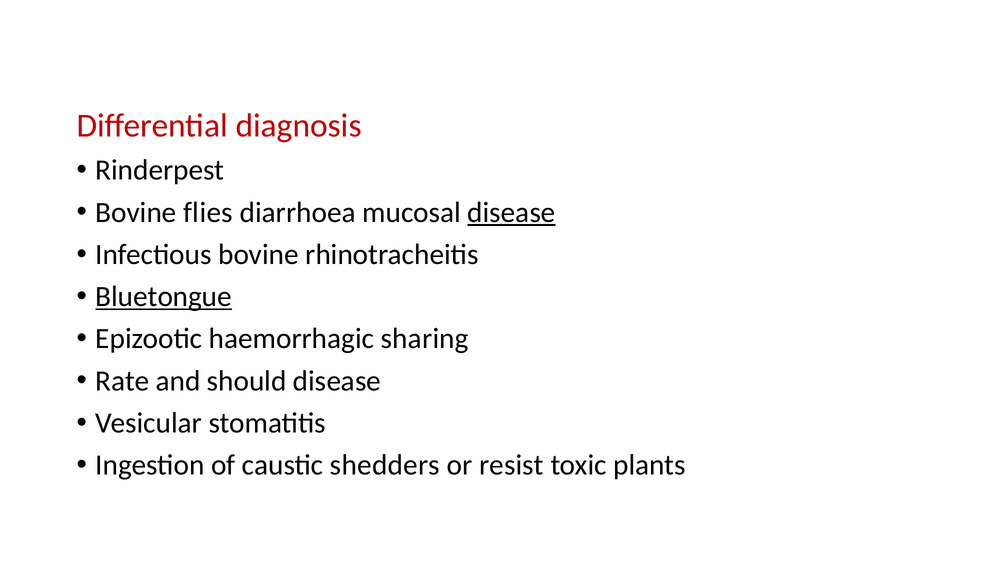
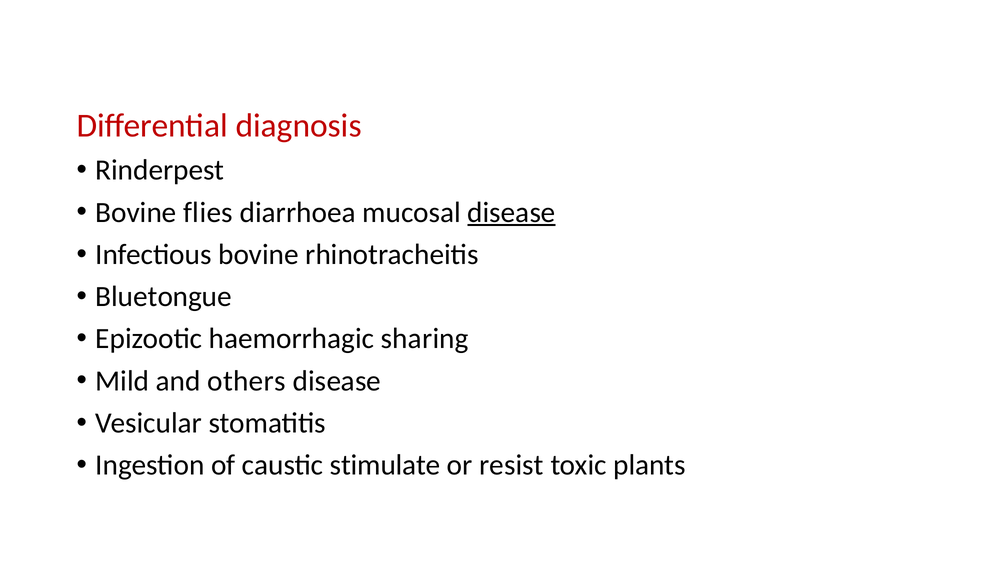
Bluetongue underline: present -> none
Rate: Rate -> Mild
should: should -> others
shedders: shedders -> stimulate
